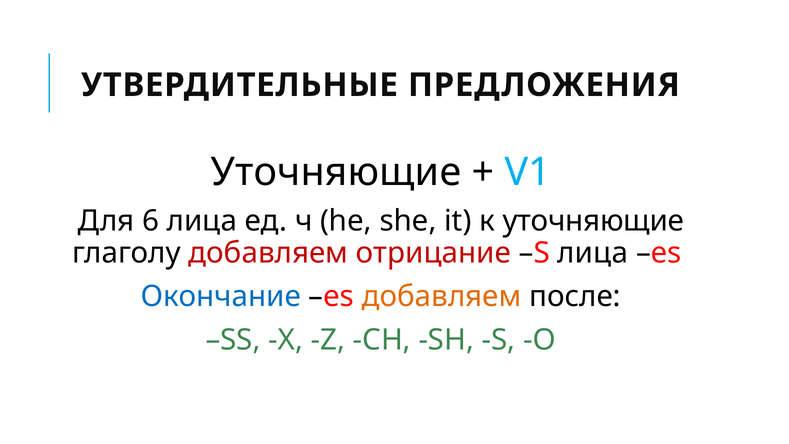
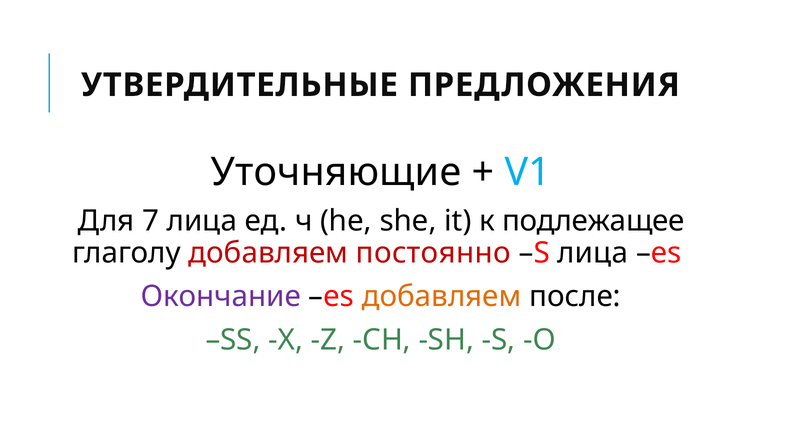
6: 6 -> 7
к уточняющие: уточняющие -> подлежащее
отрицание: отрицание -> постоянно
Окончание colour: blue -> purple
